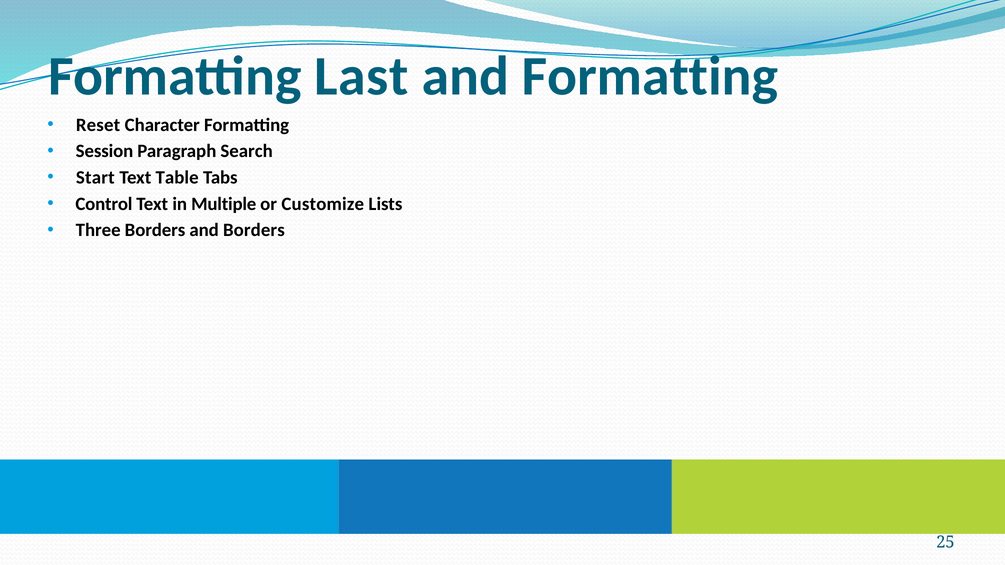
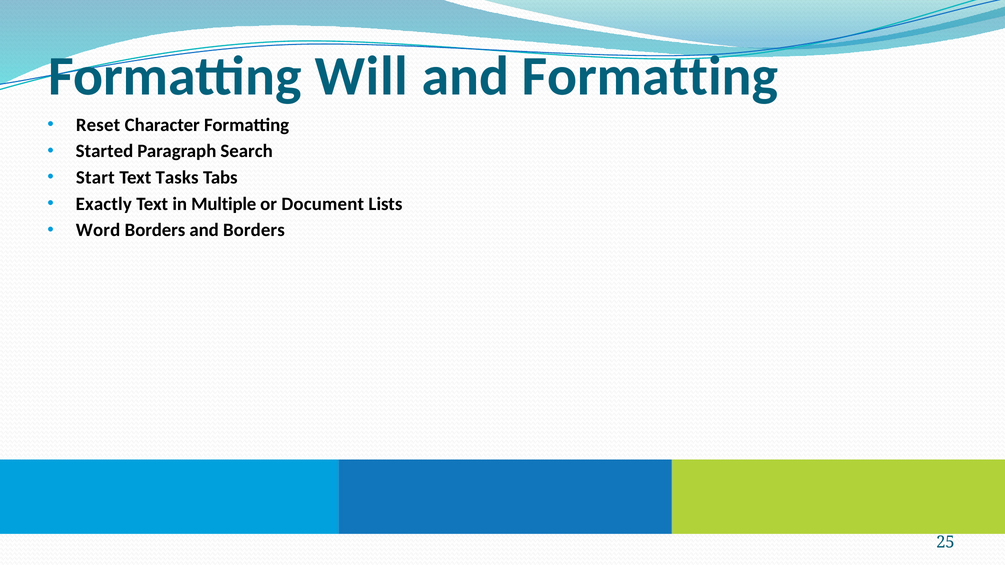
Last: Last -> Will
Session: Session -> Started
Table: Table -> Tasks
Control: Control -> Exactly
Customize: Customize -> Document
Three: Three -> Word
